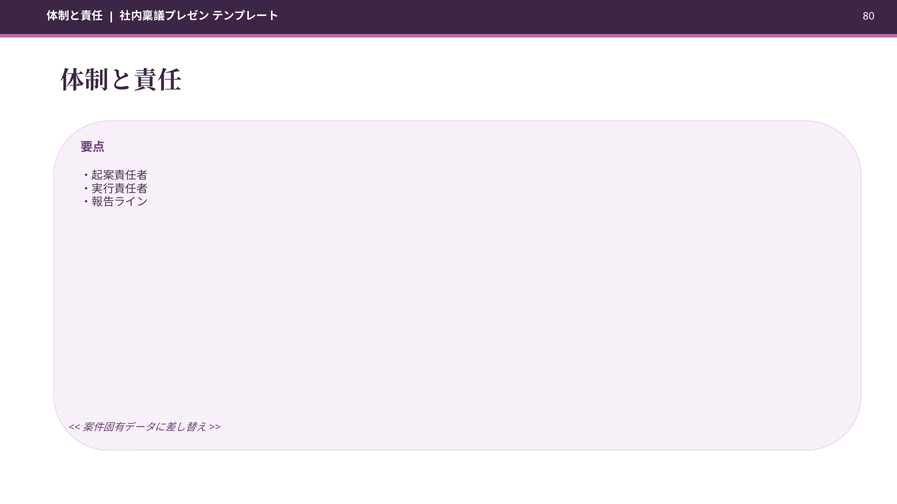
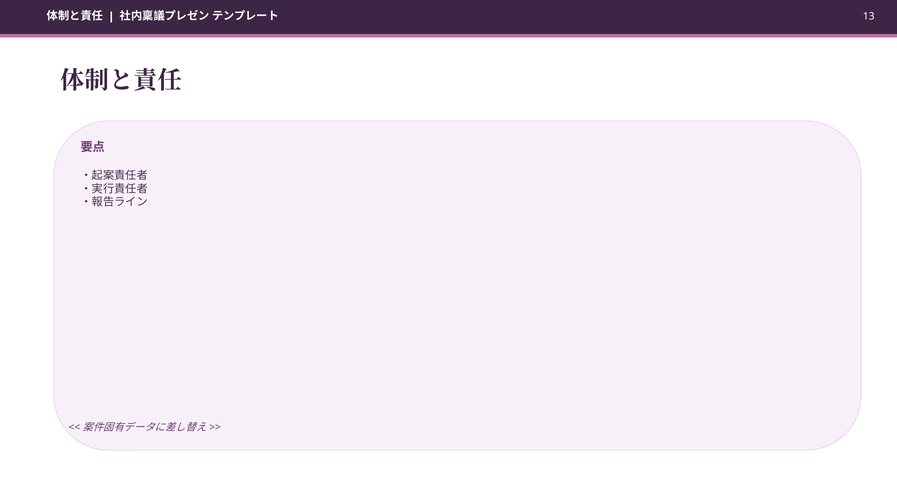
80: 80 -> 13
